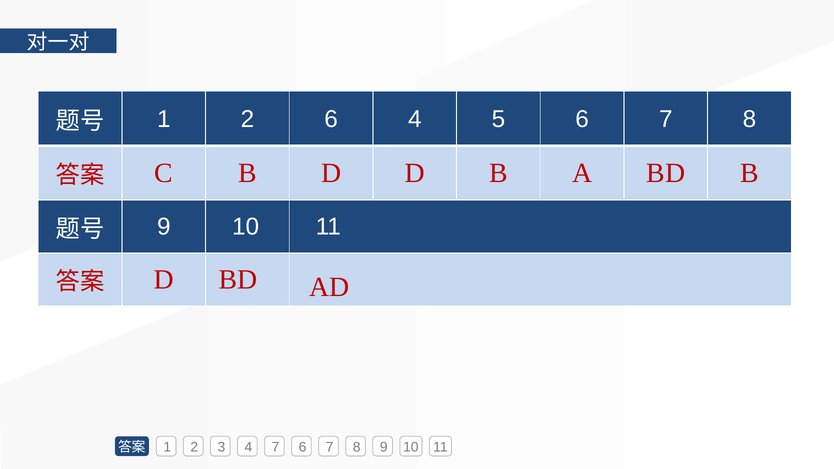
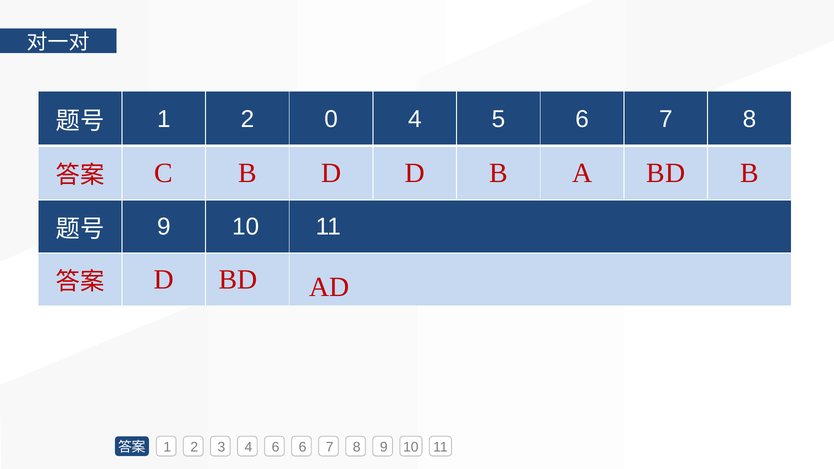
2 6: 6 -> 0
4 7: 7 -> 6
